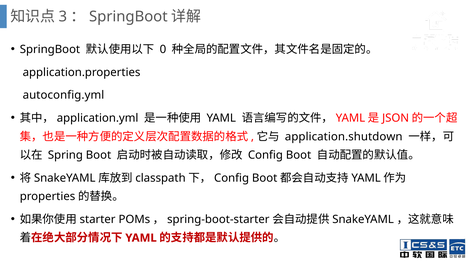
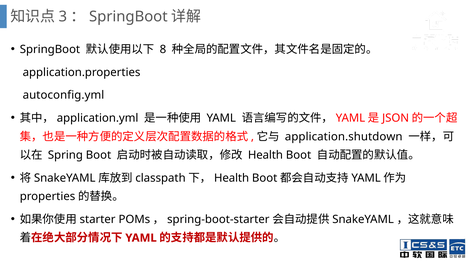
0: 0 -> 8
Config at (265, 155): Config -> Health
Config at (232, 178): Config -> Health
